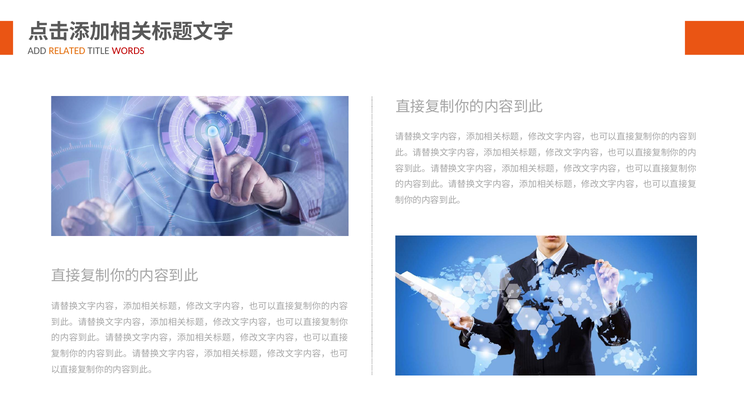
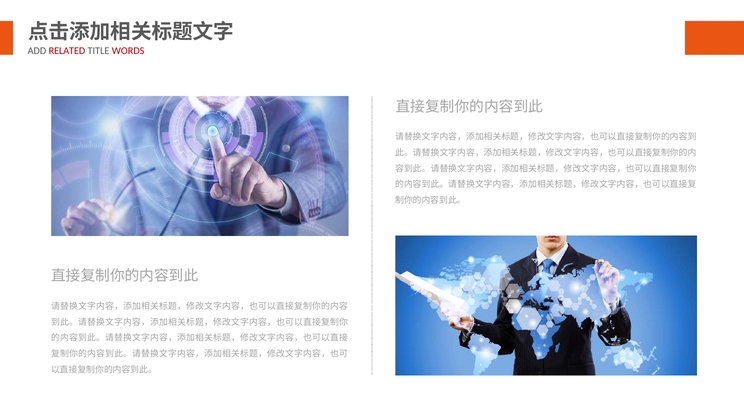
RELATED colour: orange -> red
